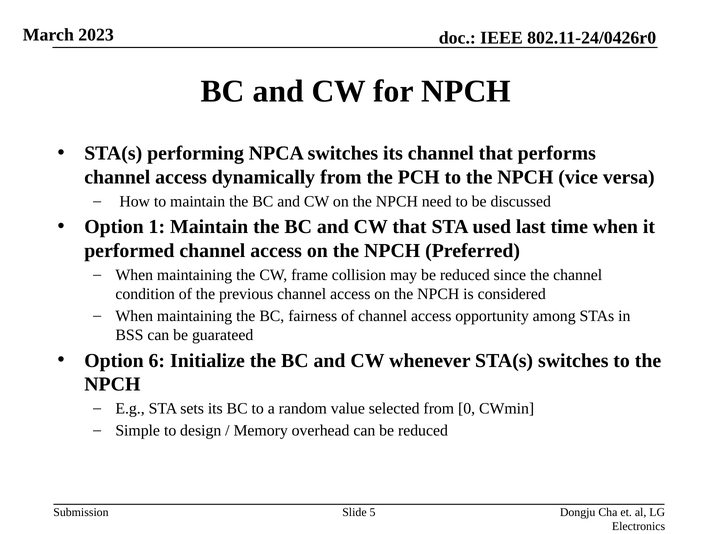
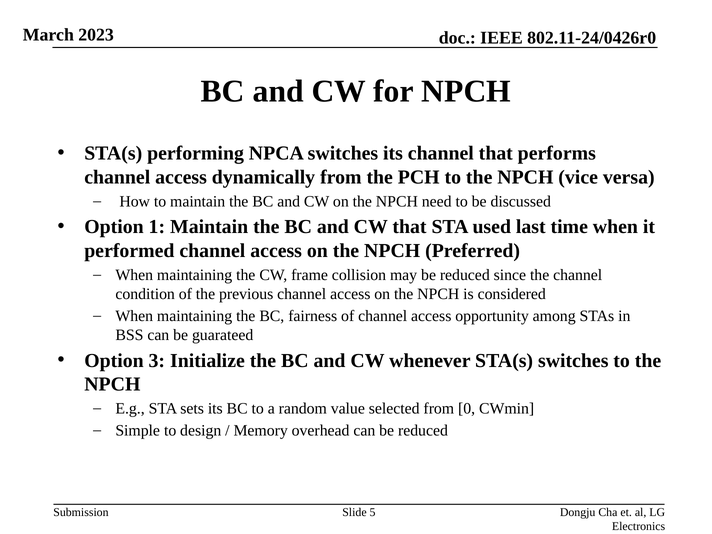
6: 6 -> 3
